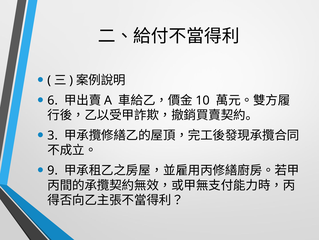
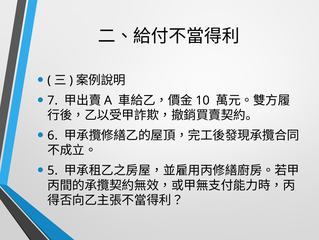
6: 6 -> 7
3: 3 -> 6
9: 9 -> 5
